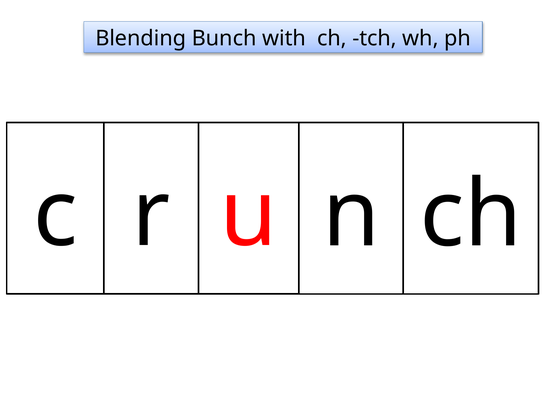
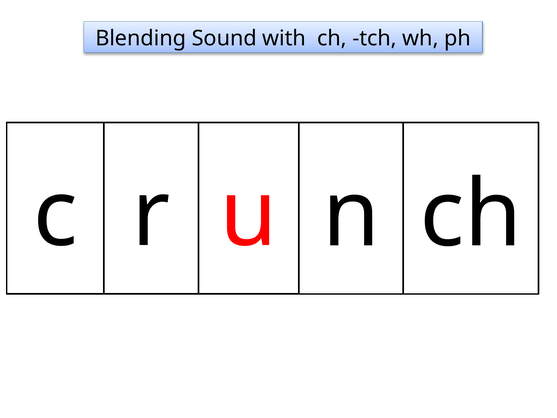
Bunch: Bunch -> Sound
